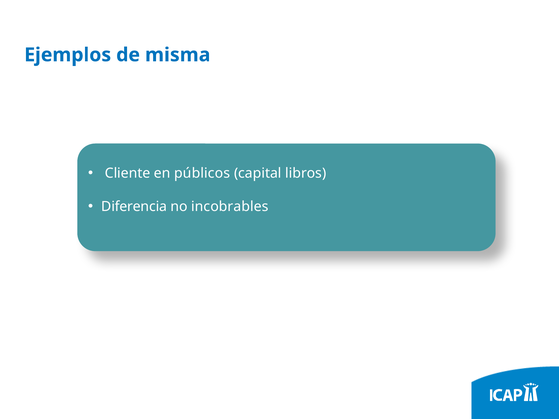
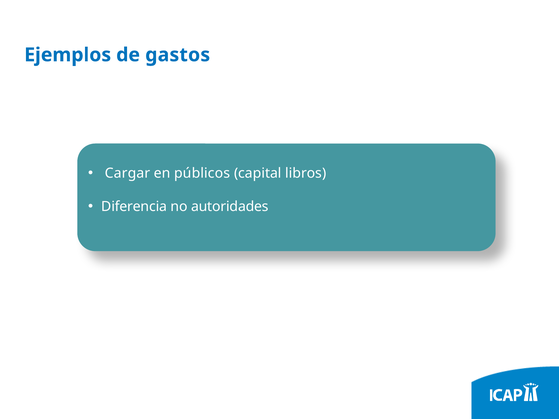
misma: misma -> gastos
Cliente: Cliente -> Cargar
incobrables: incobrables -> autoridades
